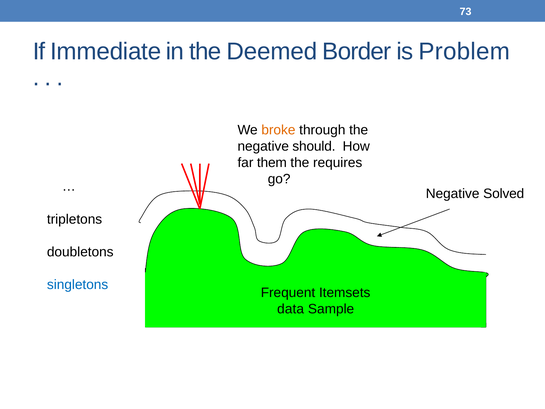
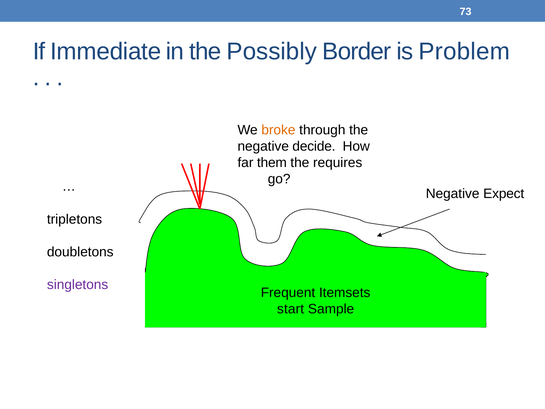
Deemed: Deemed -> Possibly
should: should -> decide
Solved: Solved -> Expect
singletons colour: blue -> purple
data: data -> start
